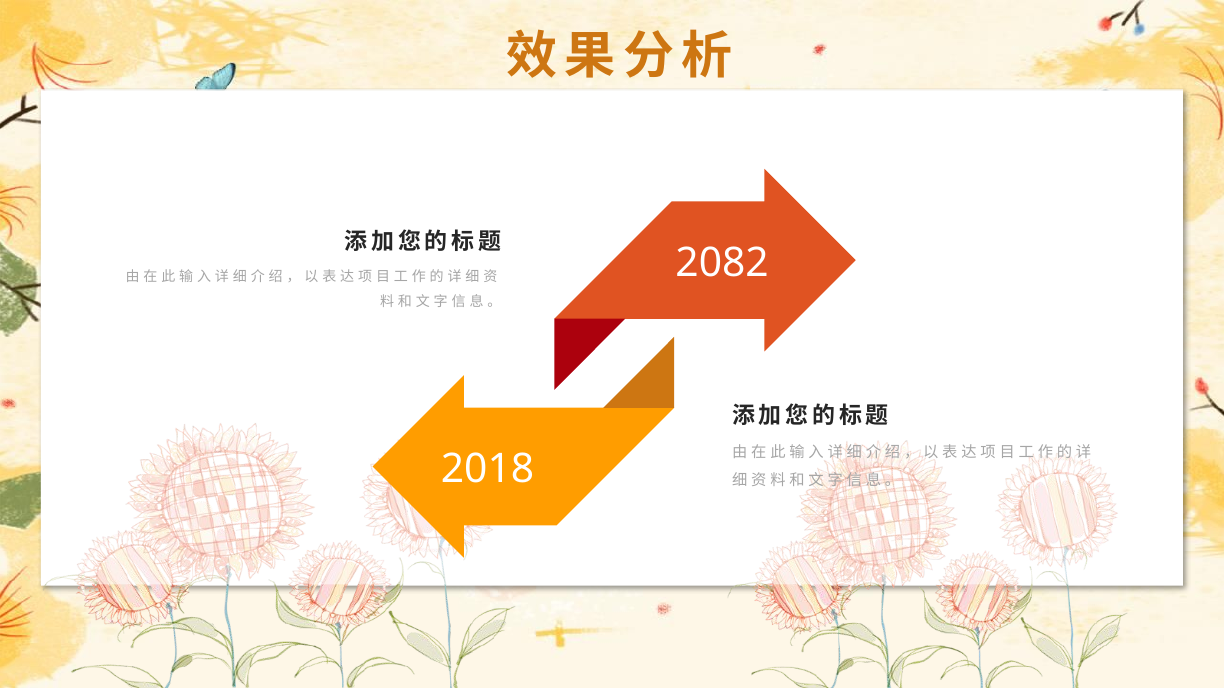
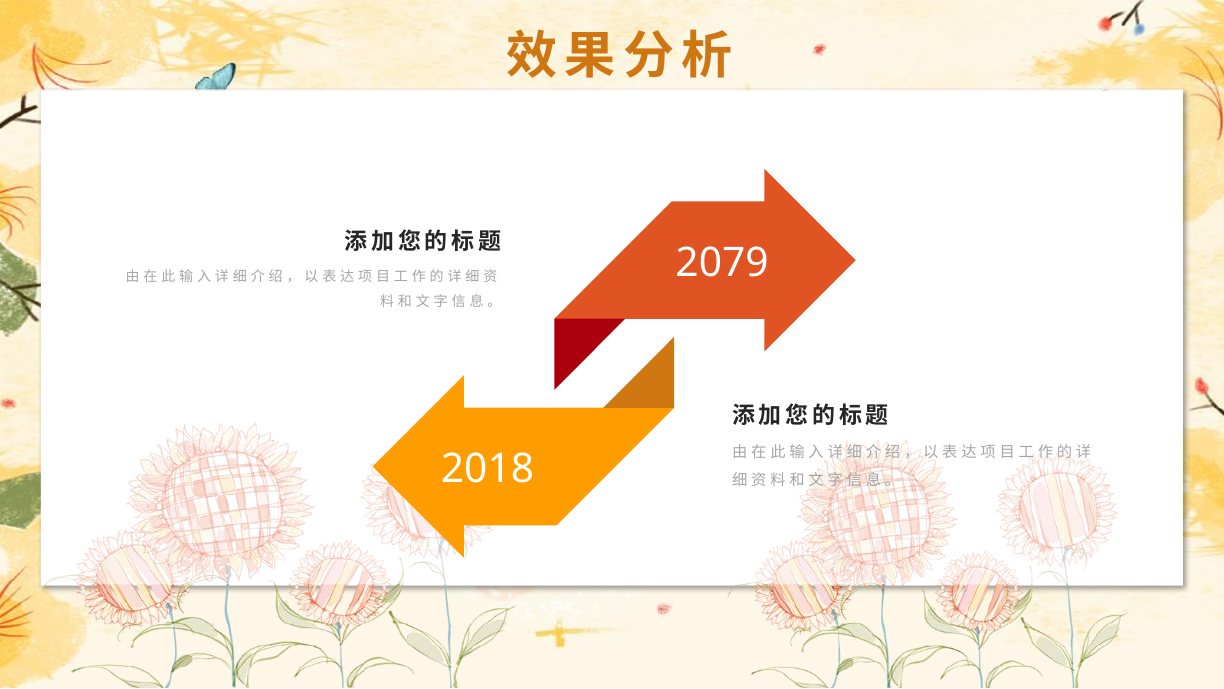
2082: 2082 -> 2079
